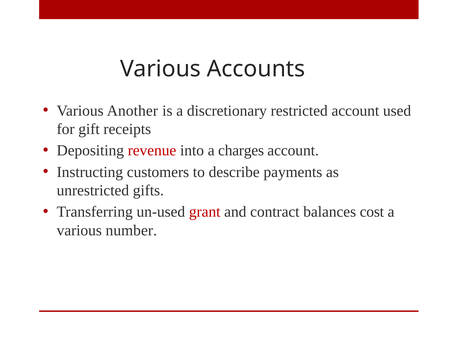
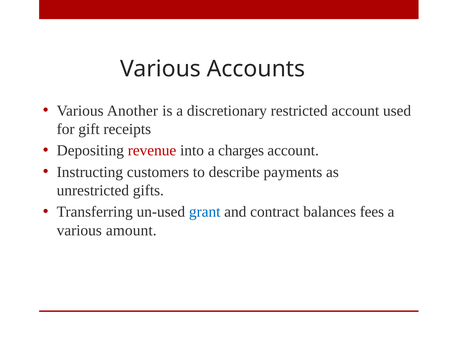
grant colour: red -> blue
cost: cost -> fees
number: number -> amount
